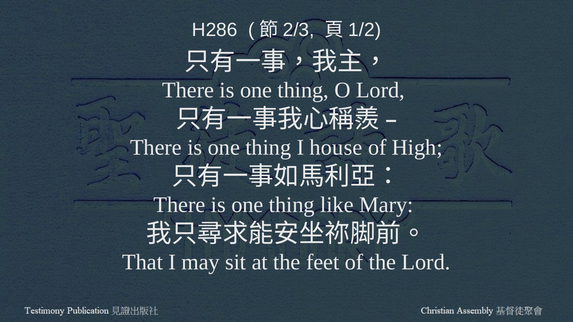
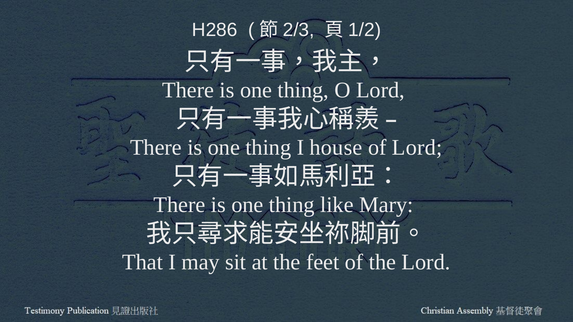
of High: High -> Lord
